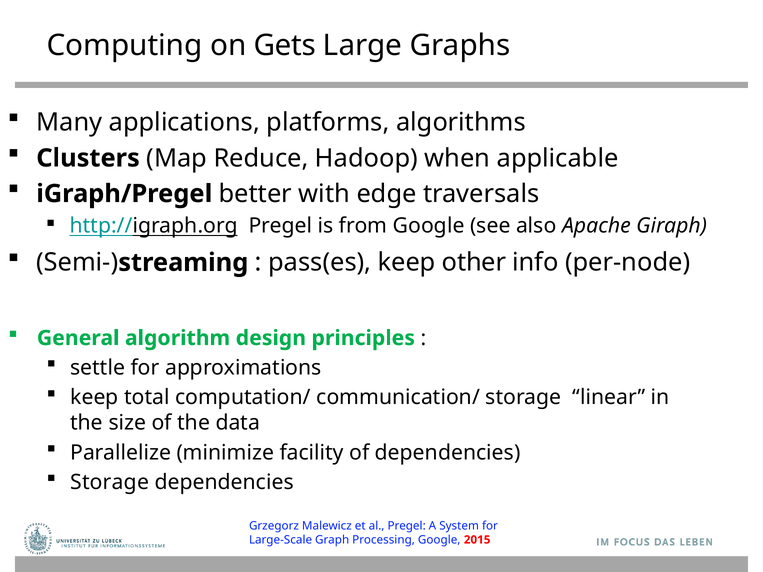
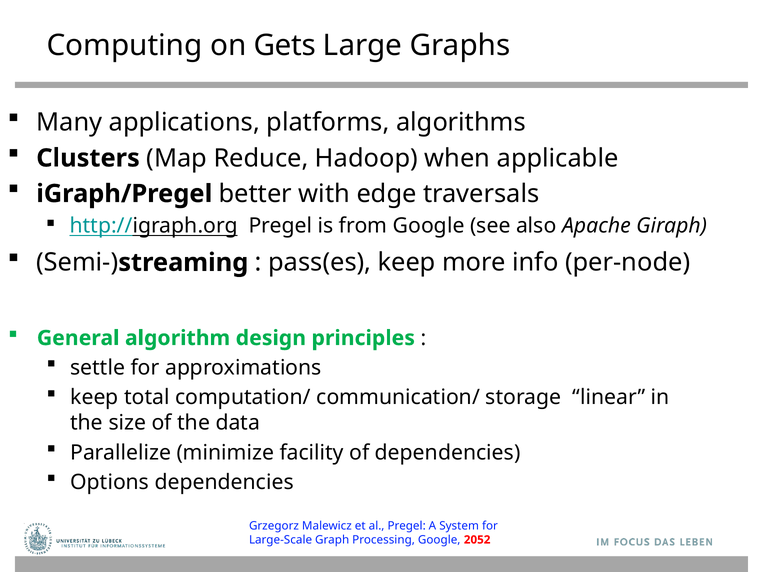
other: other -> more
Storage at (110, 483): Storage -> Options
2015: 2015 -> 2052
